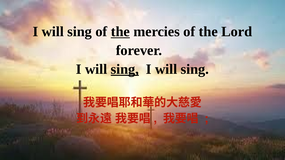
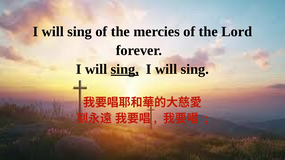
the at (120, 32) underline: present -> none
